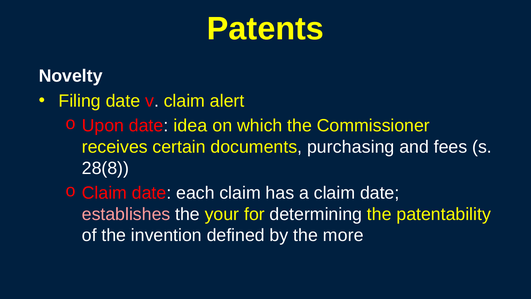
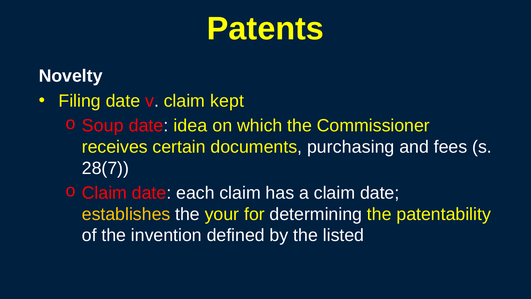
alert: alert -> kept
Upon: Upon -> Soup
28(8: 28(8 -> 28(7
establishes colour: pink -> yellow
more: more -> listed
